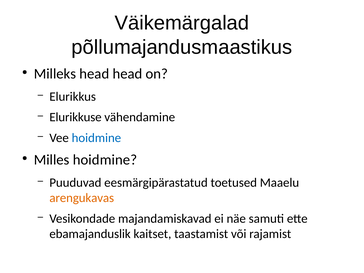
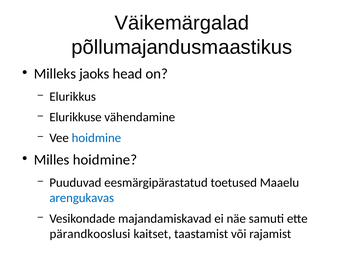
Milleks head: head -> jaoks
arengukavas colour: orange -> blue
ebamajanduslik: ebamajanduslik -> pärandkooslusi
